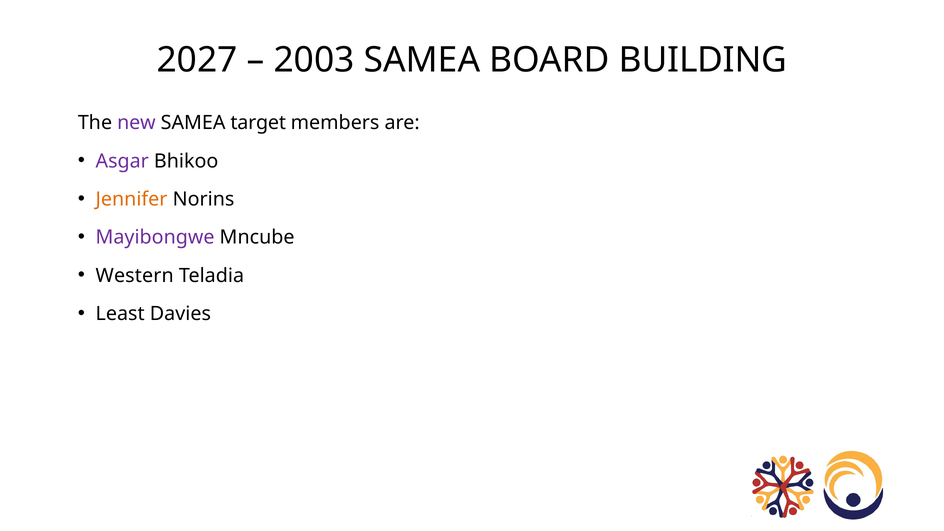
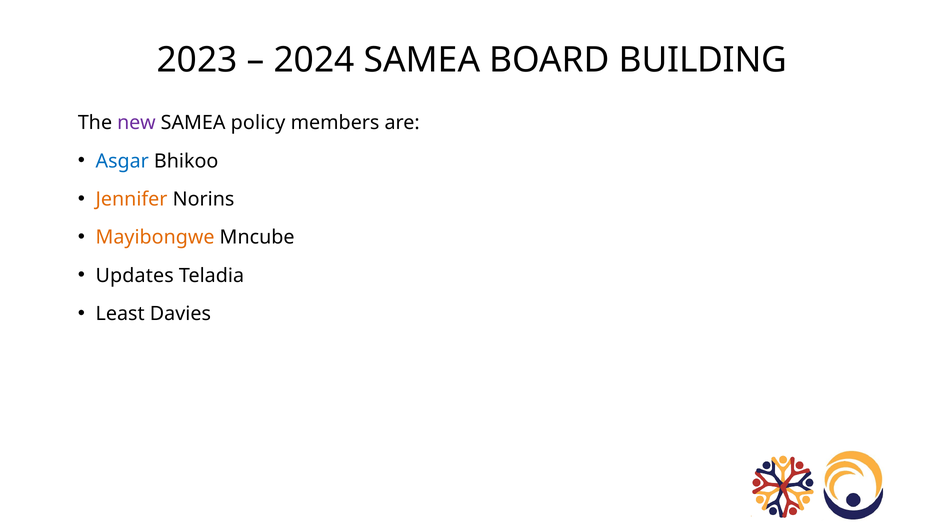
2027: 2027 -> 2023
2003: 2003 -> 2024
target: target -> policy
Asgar colour: purple -> blue
Mayibongwe colour: purple -> orange
Western: Western -> Updates
